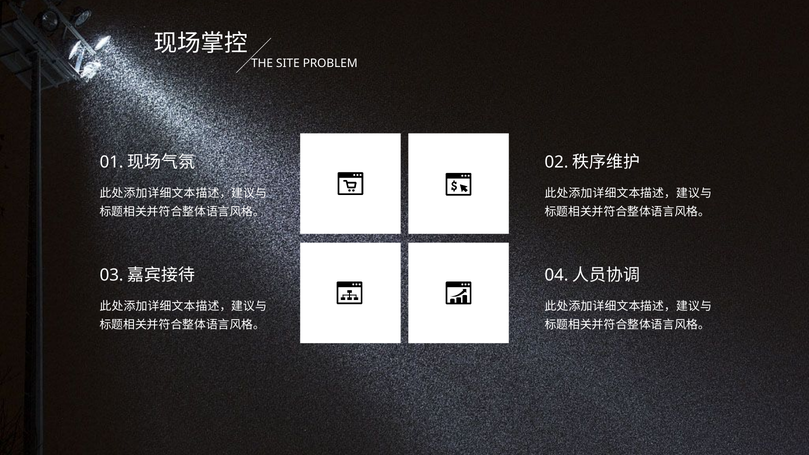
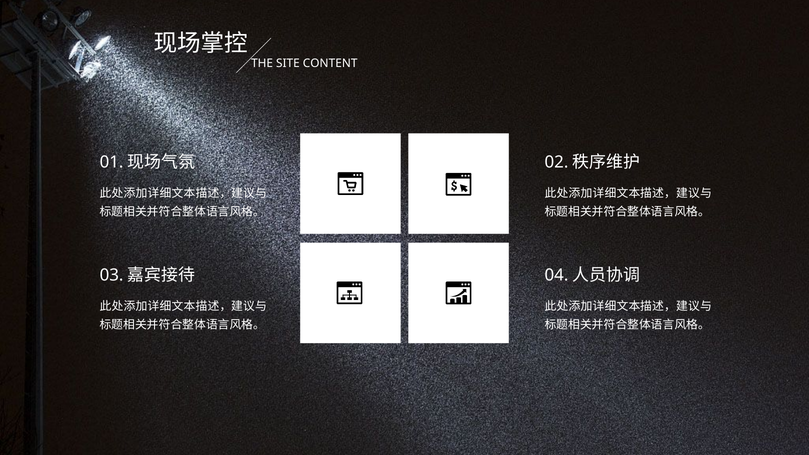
PROBLEM: PROBLEM -> CONTENT
